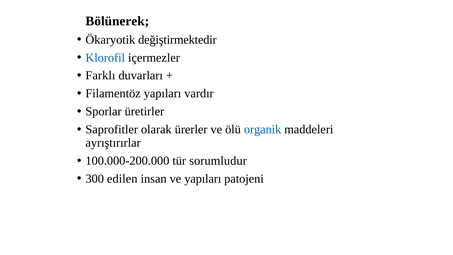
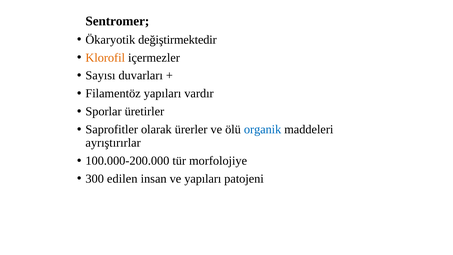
Bölünerek: Bölünerek -> Sentromer
Klorofil colour: blue -> orange
Farklı: Farklı -> Sayısı
sorumludur: sorumludur -> morfolojiye
